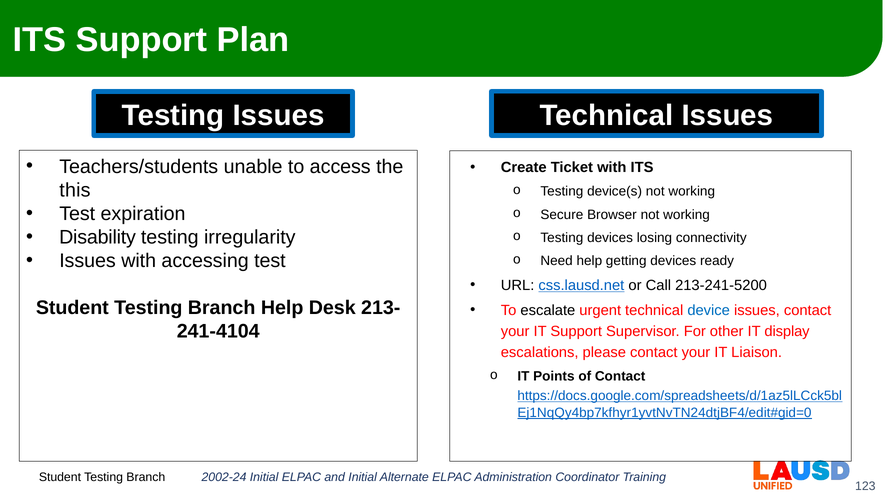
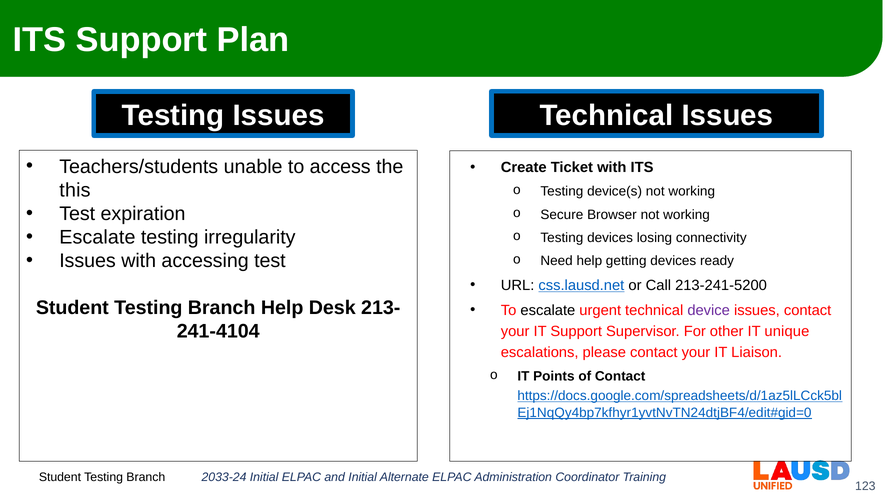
Disability at (98, 237): Disability -> Escalate
device colour: blue -> purple
display: display -> unique
2002-24: 2002-24 -> 2033-24
